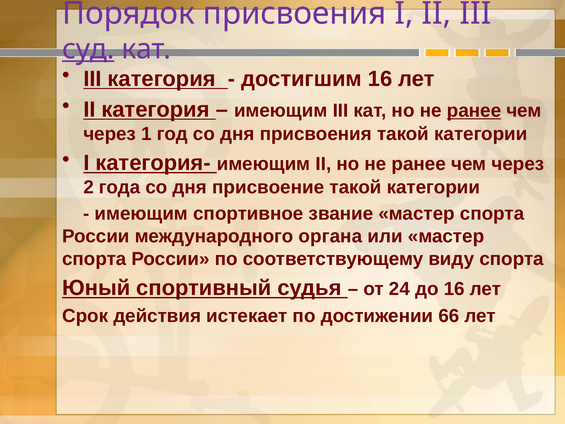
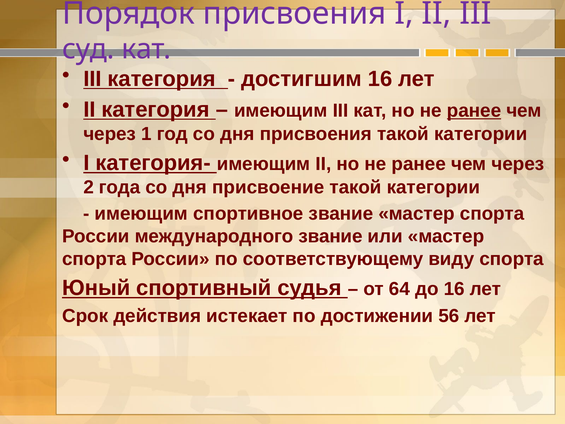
суд underline: present -> none
международного органа: органа -> звание
24: 24 -> 64
66: 66 -> 56
